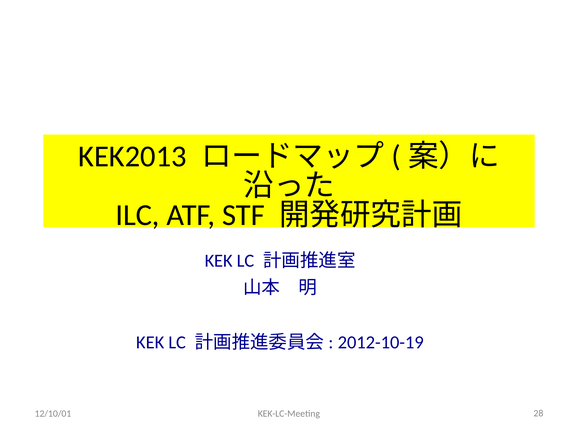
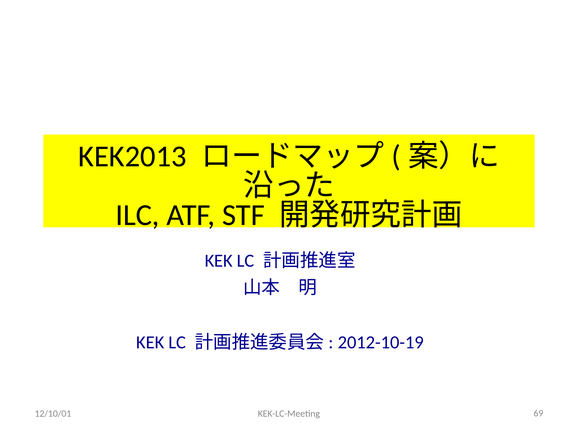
28: 28 -> 69
